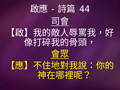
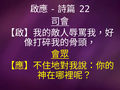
44: 44 -> 22
